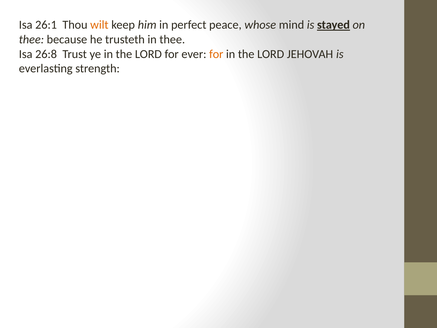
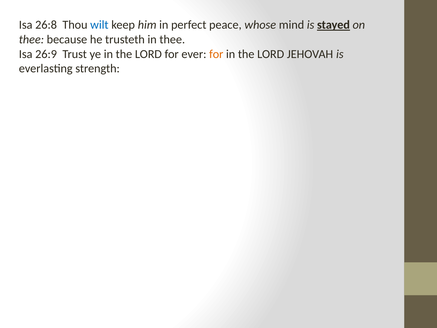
26:1: 26:1 -> 26:8
wilt colour: orange -> blue
26:8: 26:8 -> 26:9
